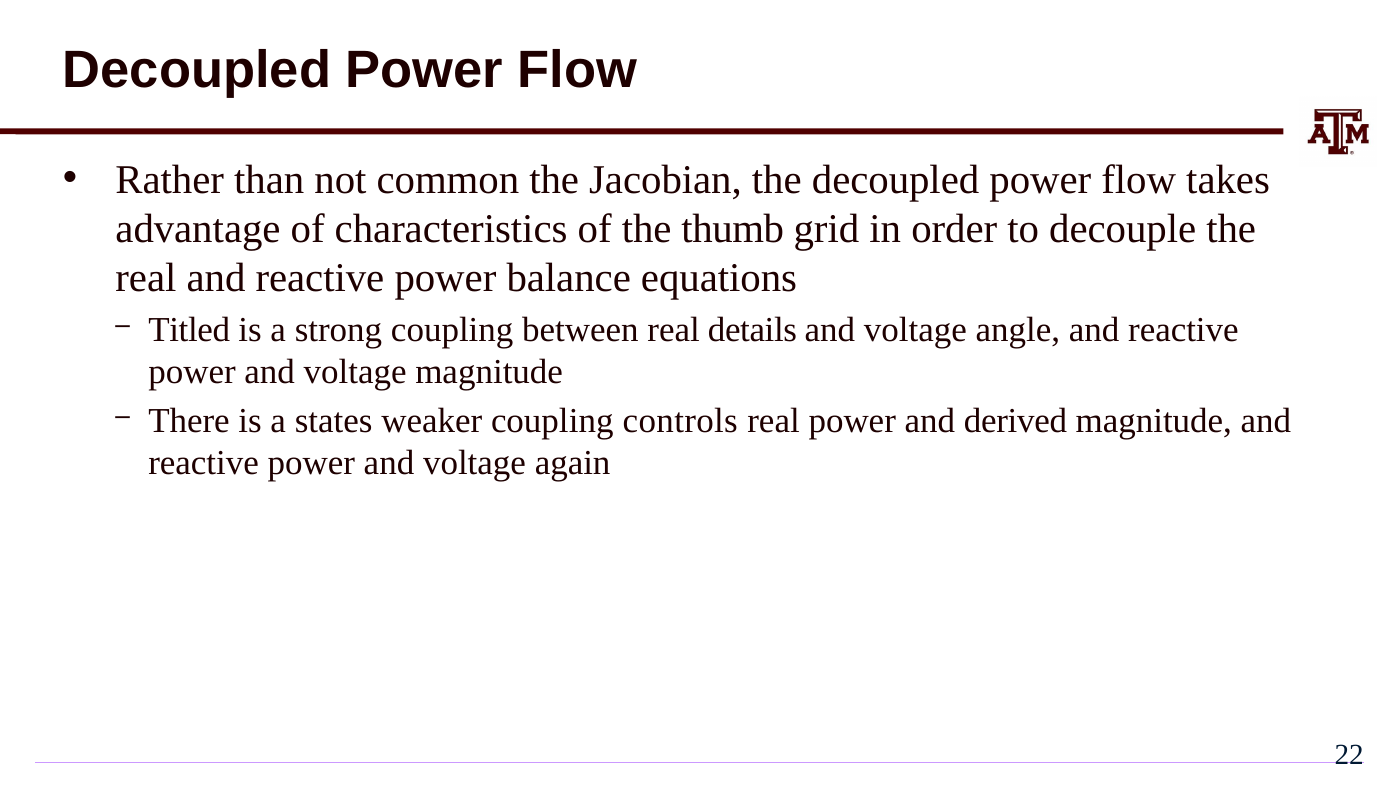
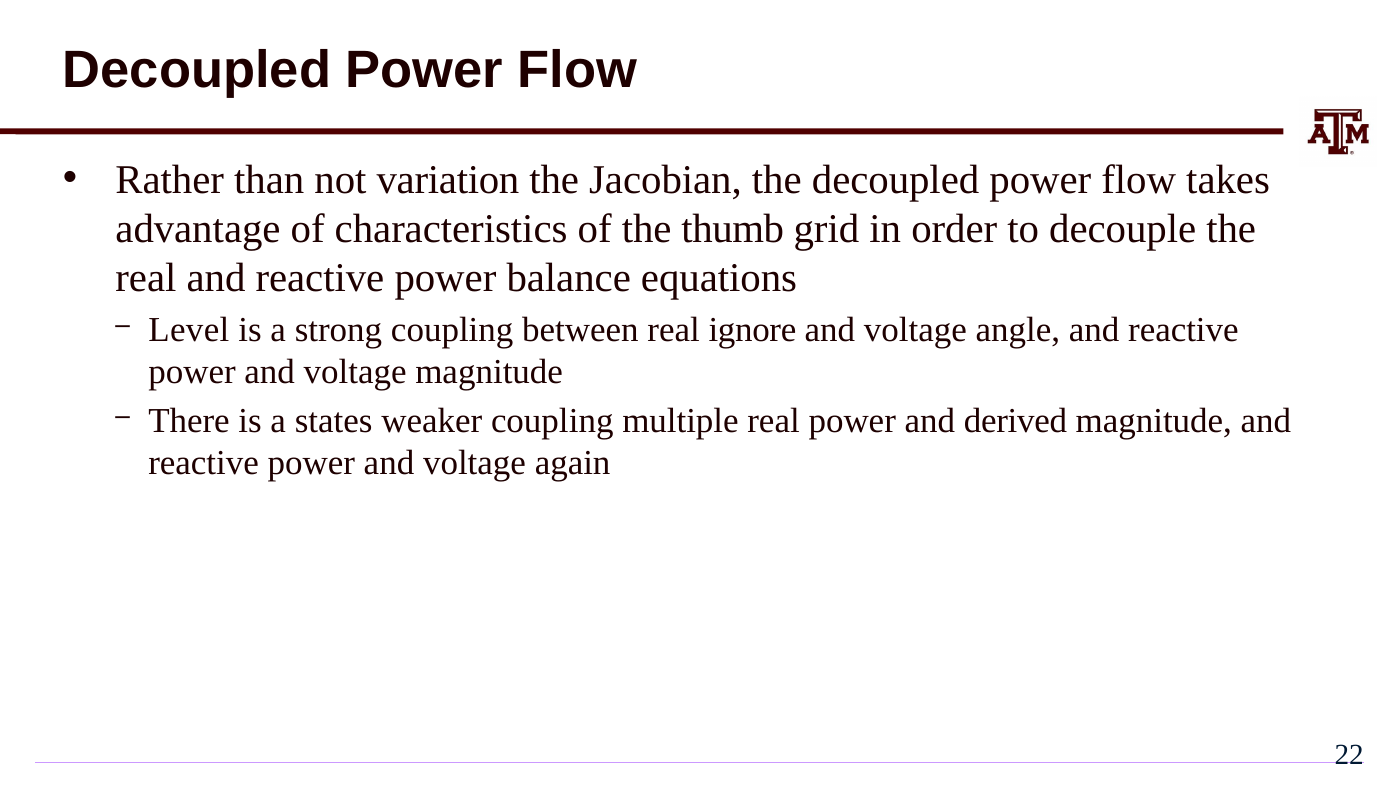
common: common -> variation
Titled: Titled -> Level
details: details -> ignore
controls: controls -> multiple
